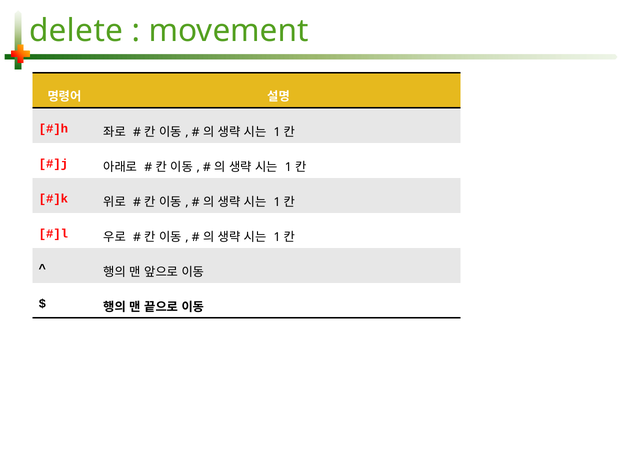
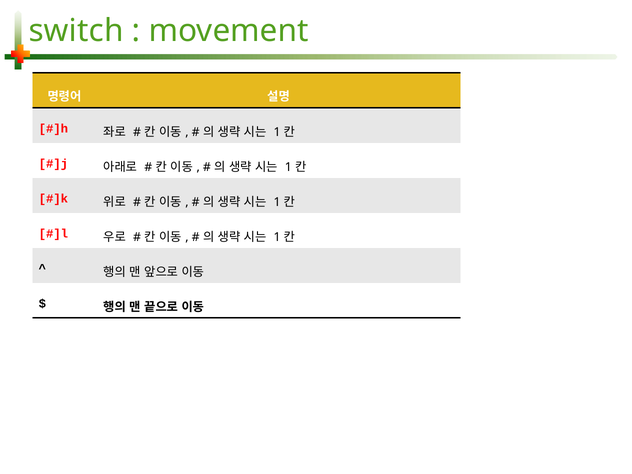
delete: delete -> switch
